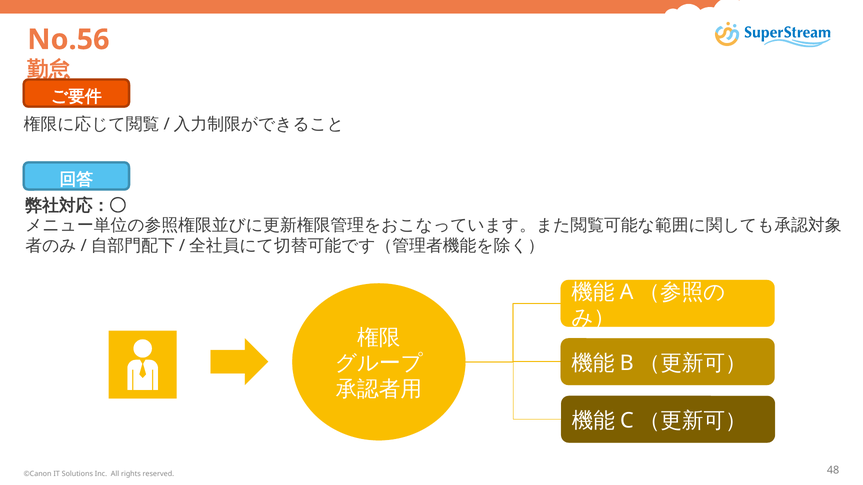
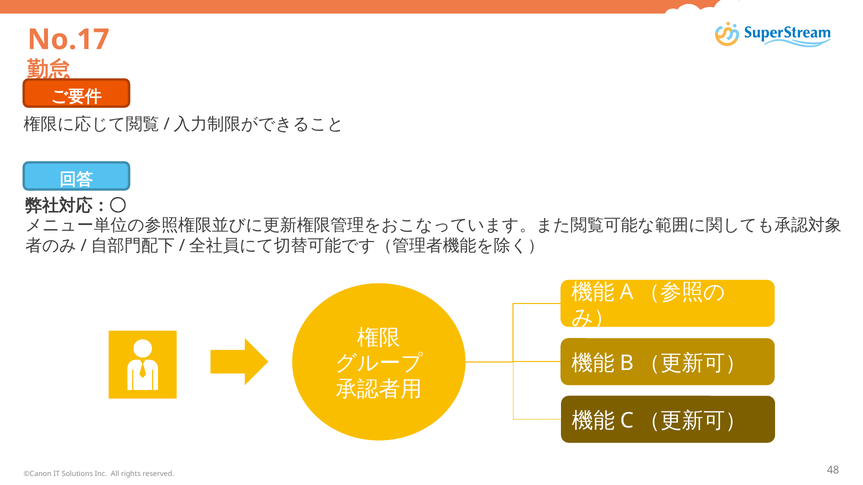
No.56: No.56 -> No.17
